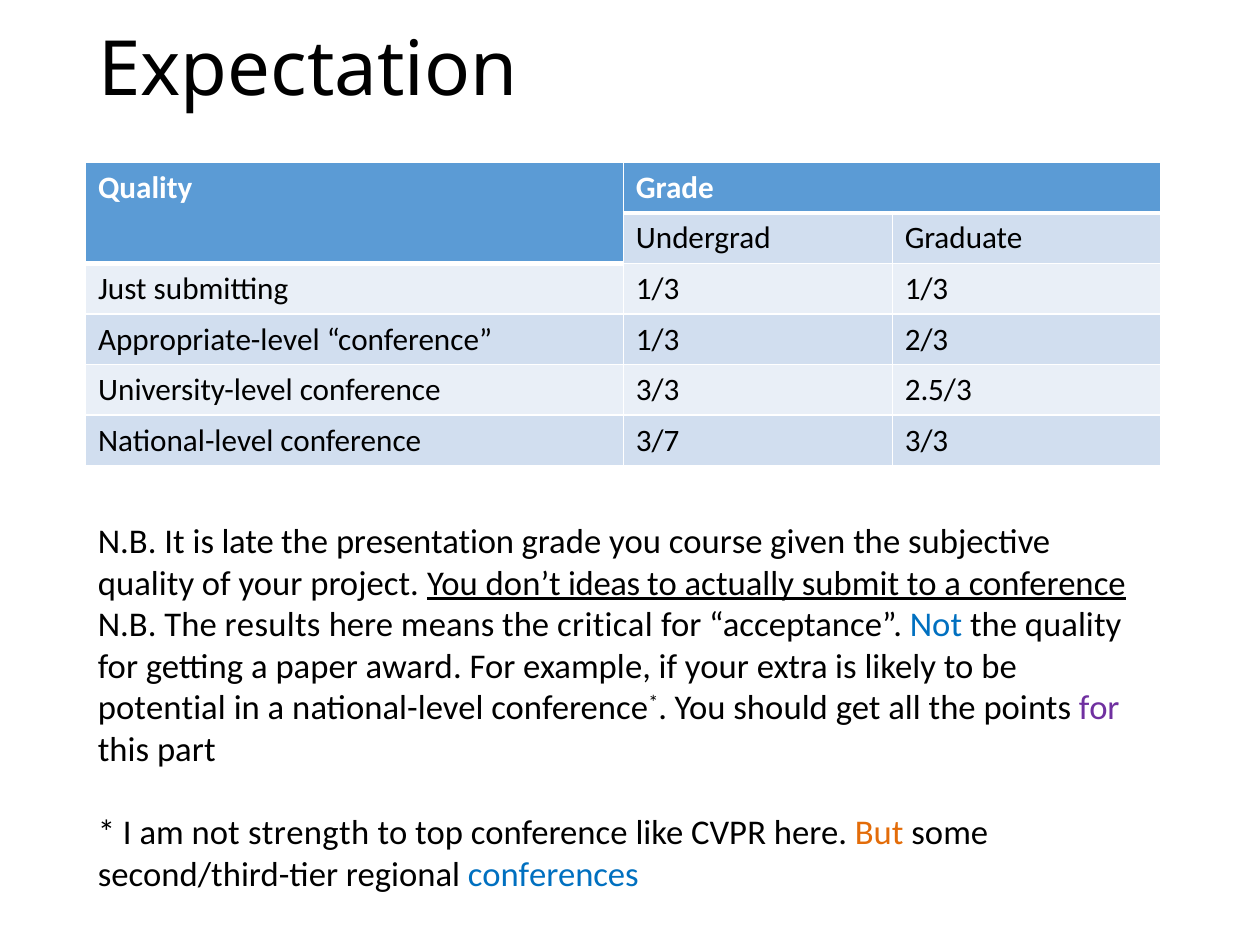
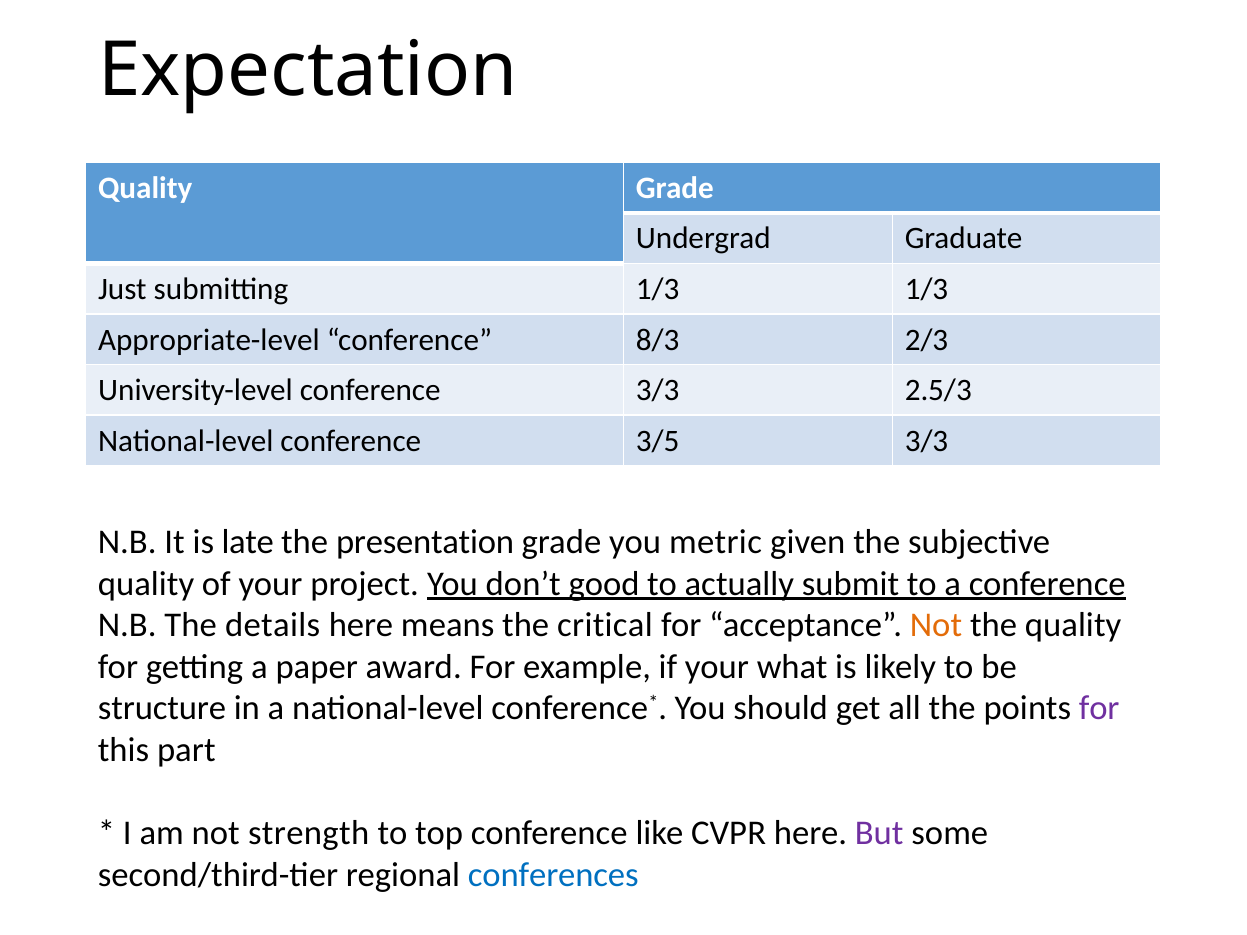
conference 1/3: 1/3 -> 8/3
3/7: 3/7 -> 3/5
course: course -> metric
ideas: ideas -> good
results: results -> details
Not at (936, 625) colour: blue -> orange
extra: extra -> what
potential: potential -> structure
But colour: orange -> purple
